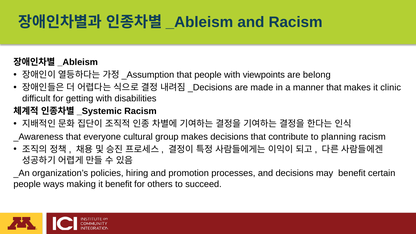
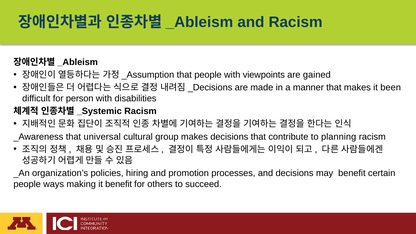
belong: belong -> gained
clinic: clinic -> been
getting: getting -> person
everyone: everyone -> universal
